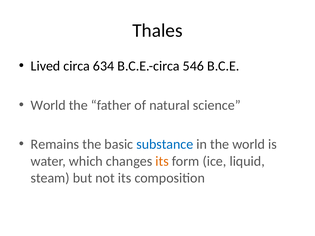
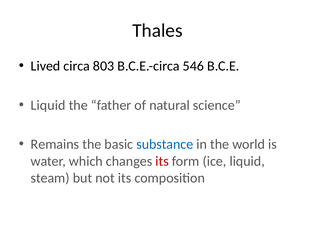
634: 634 -> 803
World at (48, 105): World -> Liquid
its at (162, 161) colour: orange -> red
